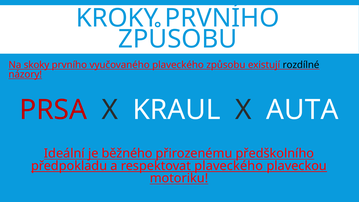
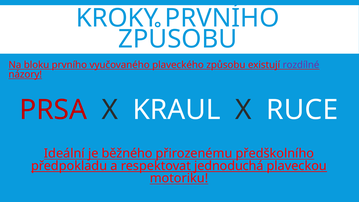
skoky: skoky -> bloku
rozdílné colour: black -> purple
AUTA: AUTA -> RUCE
respektovat plaveckého: plaveckého -> jednoduchá
